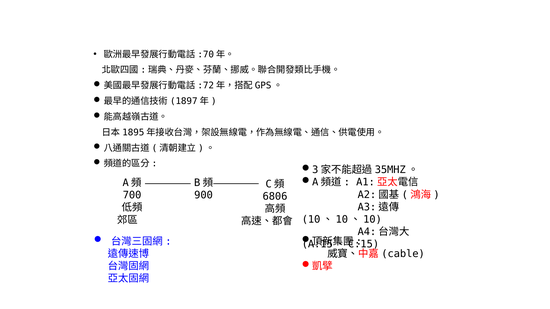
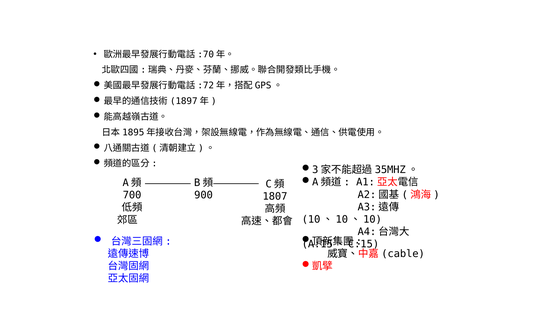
6806: 6806 -> 1807
